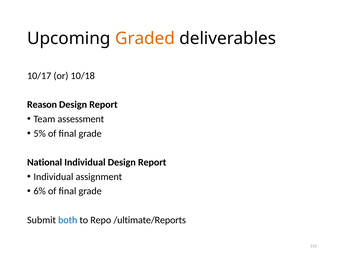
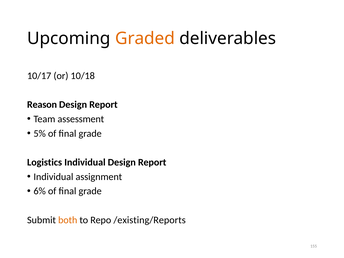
National: National -> Logistics
both colour: blue -> orange
/ultimate/Reports: /ultimate/Reports -> /existing/Reports
